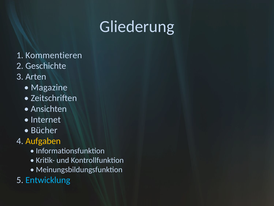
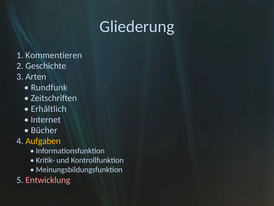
Magazine: Magazine -> Rundfunk
Ansichten: Ansichten -> Erhältlich
Entwicklung colour: light blue -> pink
